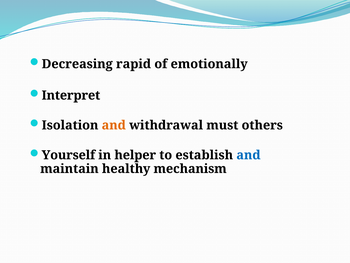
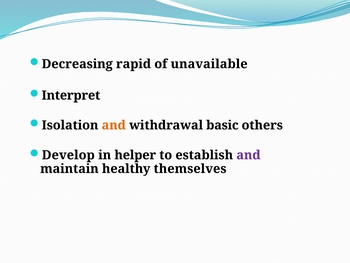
emotionally: emotionally -> unavailable
must: must -> basic
Yourself: Yourself -> Develop
and at (248, 155) colour: blue -> purple
mechanism: mechanism -> themselves
